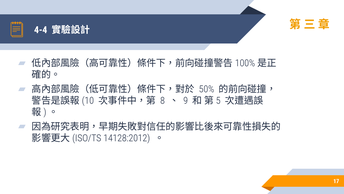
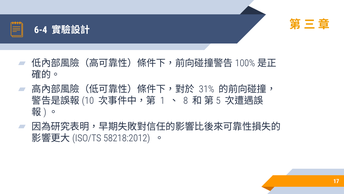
4-4: 4-4 -> 6-4
50%: 50% -> 31%
8: 8 -> 1
9: 9 -> 8
14128:2012: 14128:2012 -> 58218:2012
